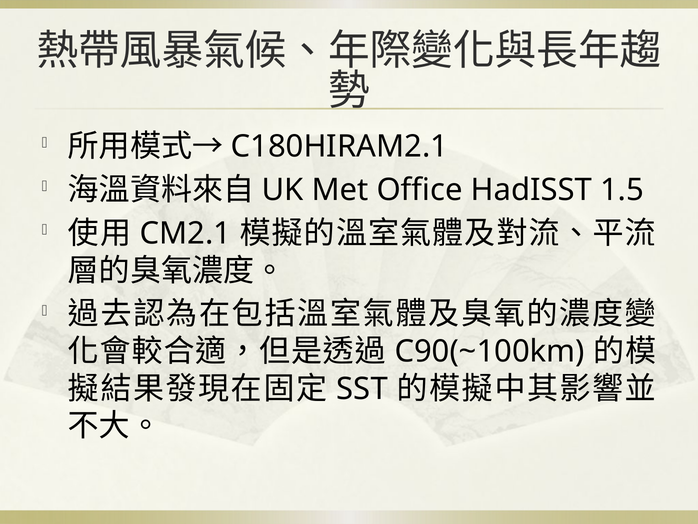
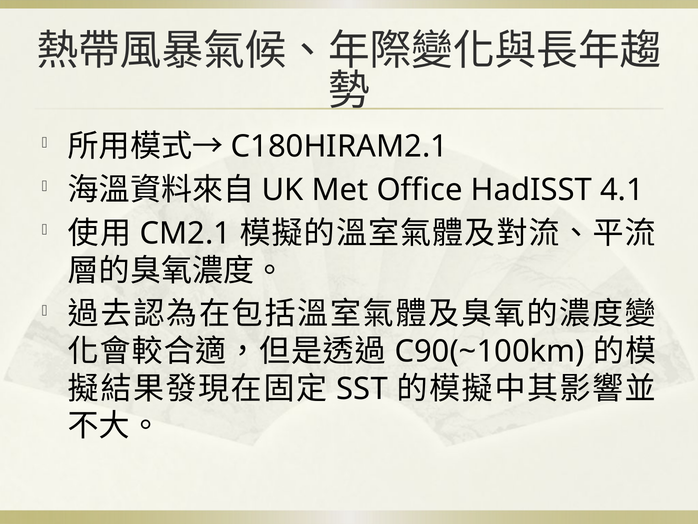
1.5: 1.5 -> 4.1
